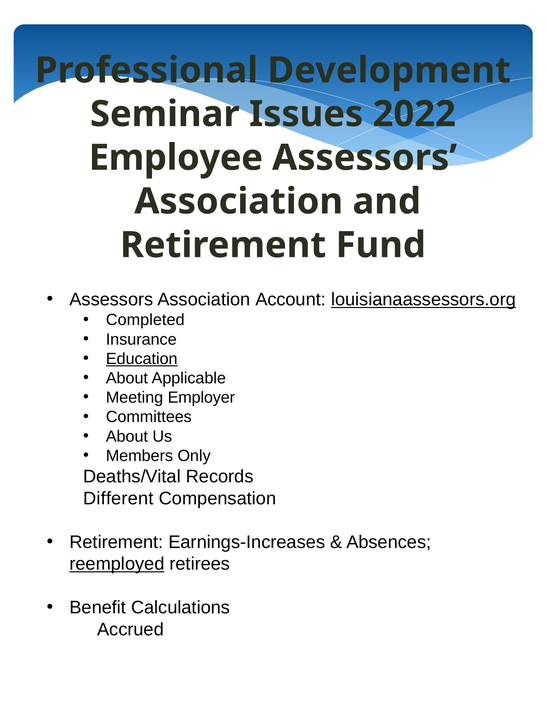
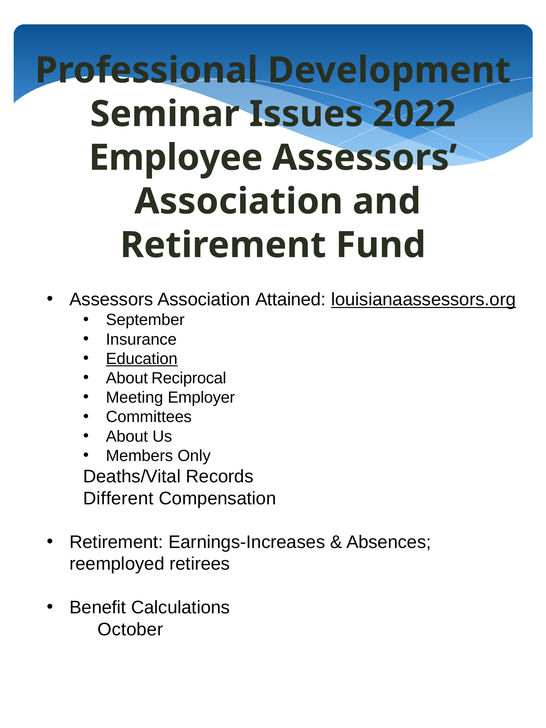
Account: Account -> Attained
Completed: Completed -> September
Applicable: Applicable -> Reciprocal
reemployed underline: present -> none
Accrued: Accrued -> October
